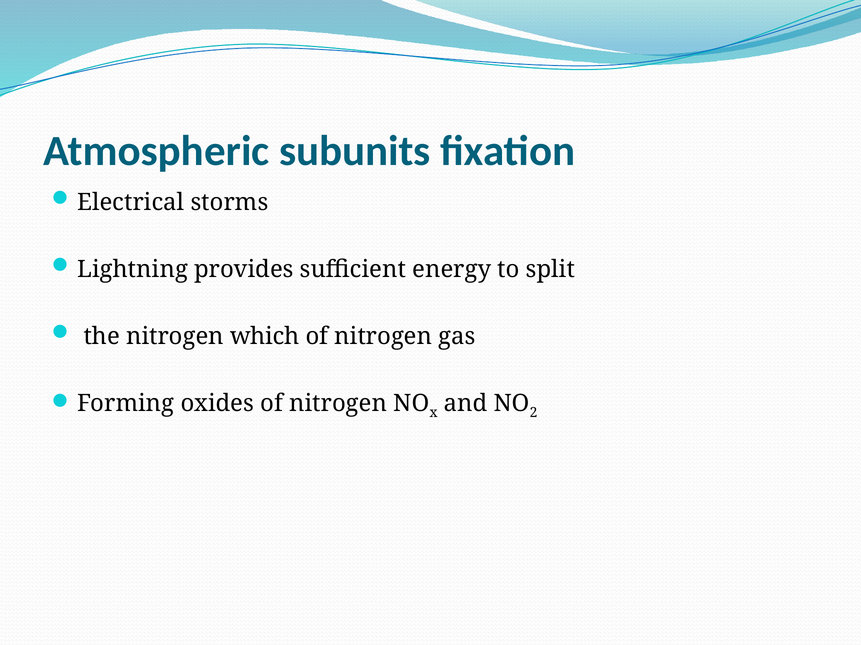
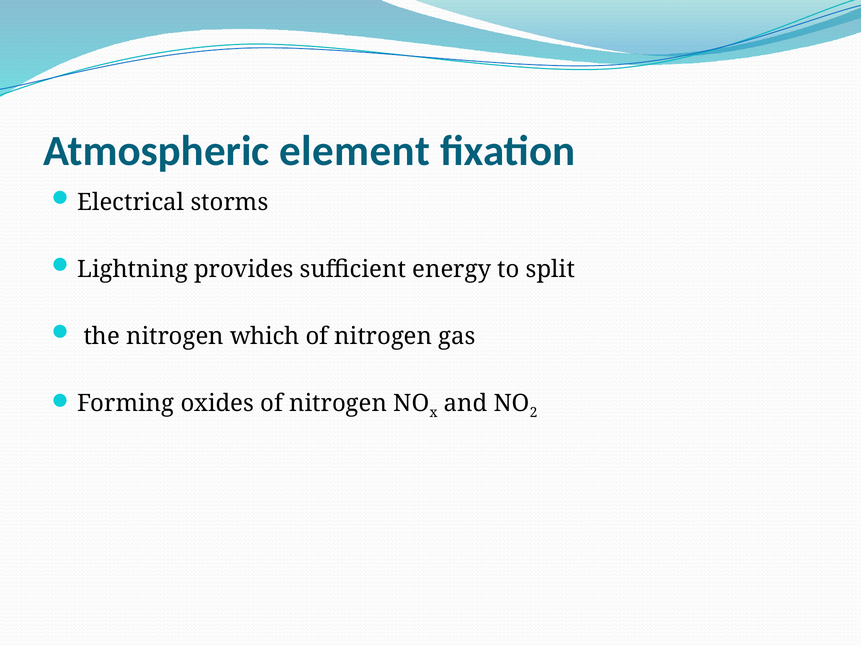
subunits: subunits -> element
